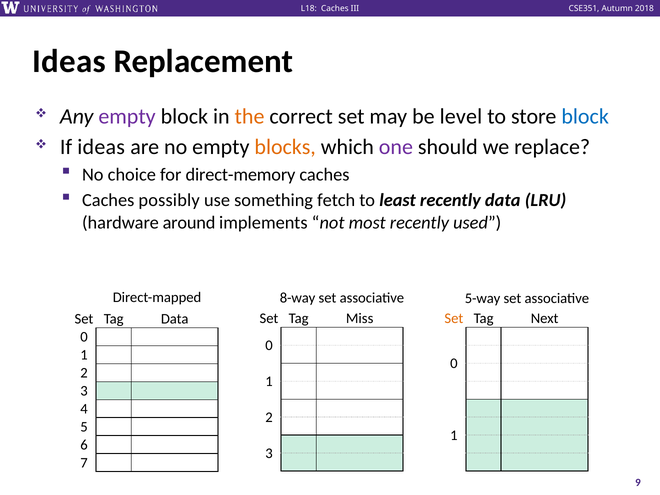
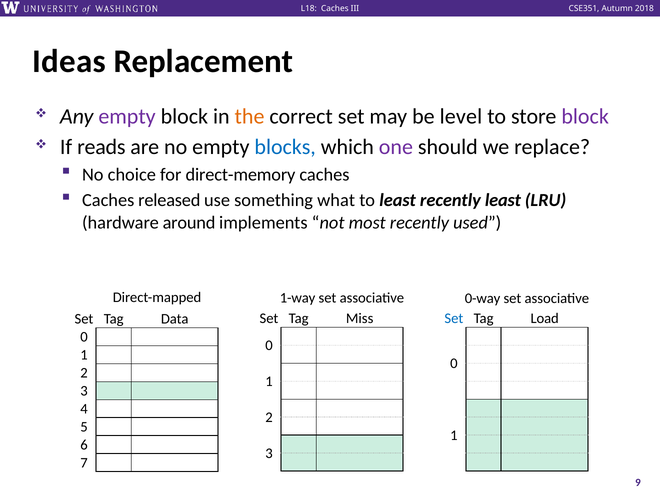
block at (585, 116) colour: blue -> purple
If ideas: ideas -> reads
blocks colour: orange -> blue
possibly: possibly -> released
fetch: fetch -> what
recently data: data -> least
8-way: 8-way -> 1-way
5-way: 5-way -> 0-way
Set at (454, 319) colour: orange -> blue
Next: Next -> Load
